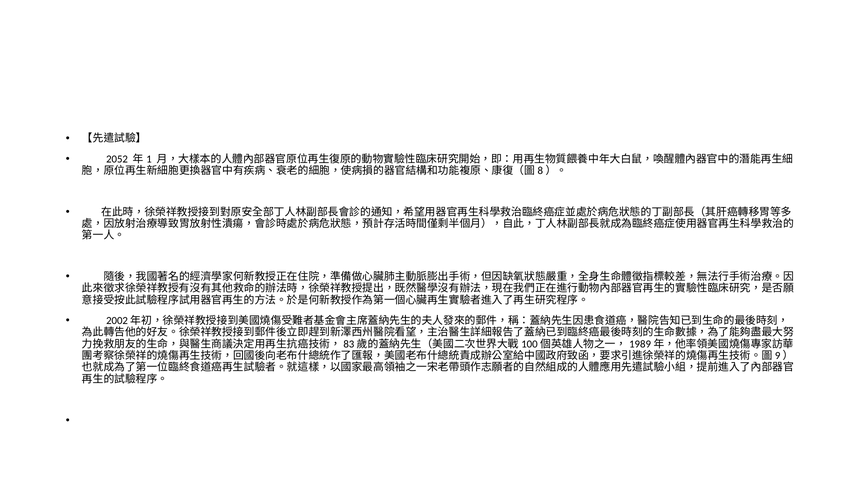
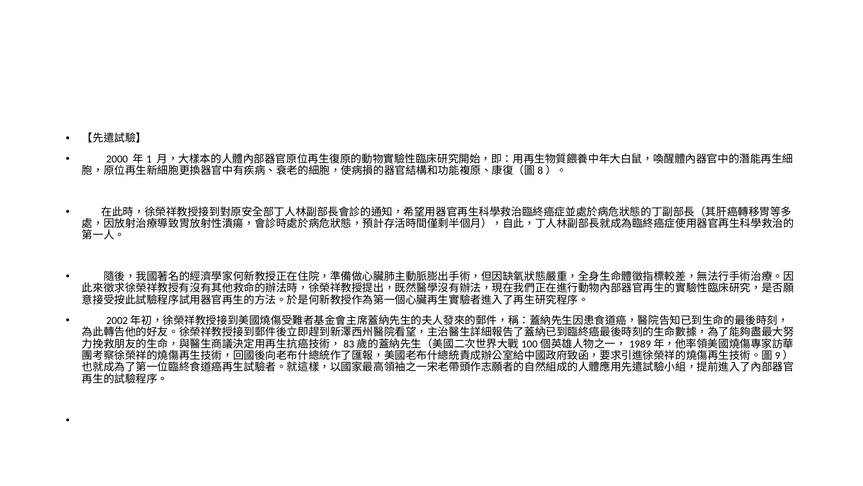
2052: 2052 -> 2000
